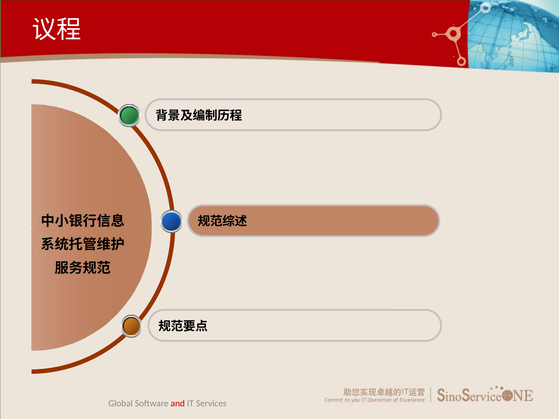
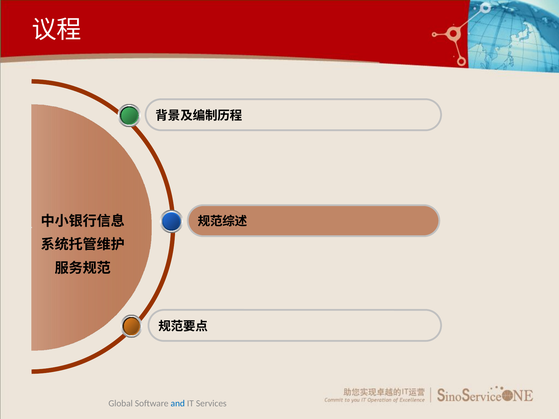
and colour: red -> blue
